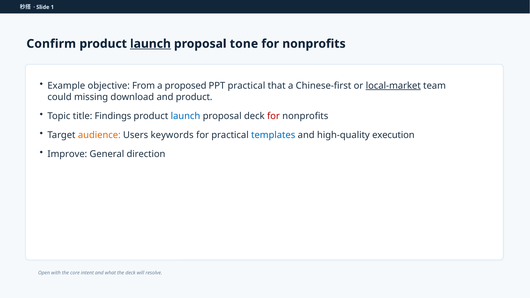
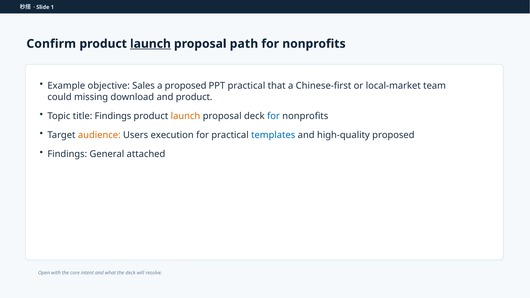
tone: tone -> path
From: From -> Sales
local-market underline: present -> none
launch at (185, 116) colour: blue -> orange
for at (273, 116) colour: red -> blue
keywords: keywords -> execution
high-quality execution: execution -> proposed
Improve at (67, 154): Improve -> Findings
direction: direction -> attached
